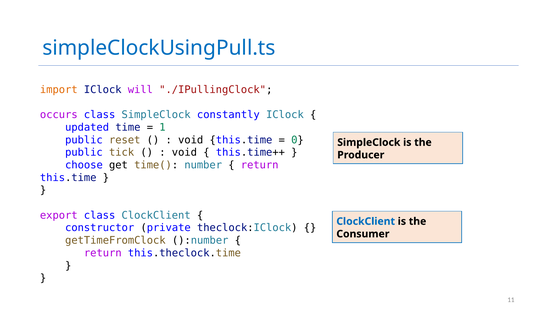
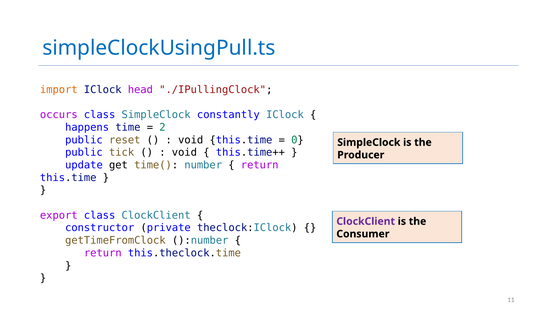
will: will -> head
updated: updated -> happens
1: 1 -> 2
choose: choose -> update
ClockClient at (366, 221) colour: blue -> purple
